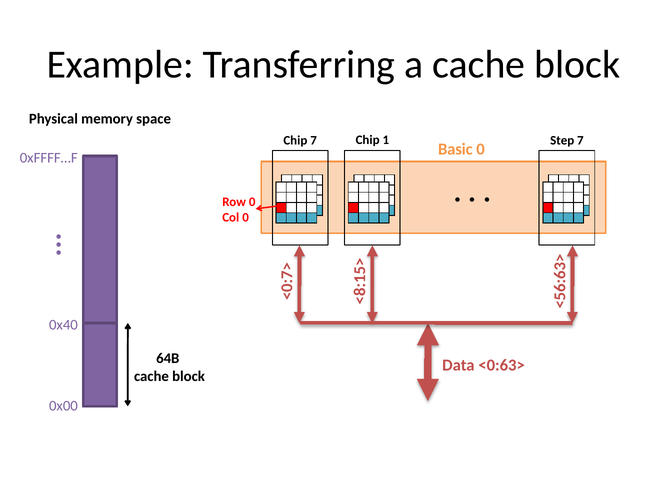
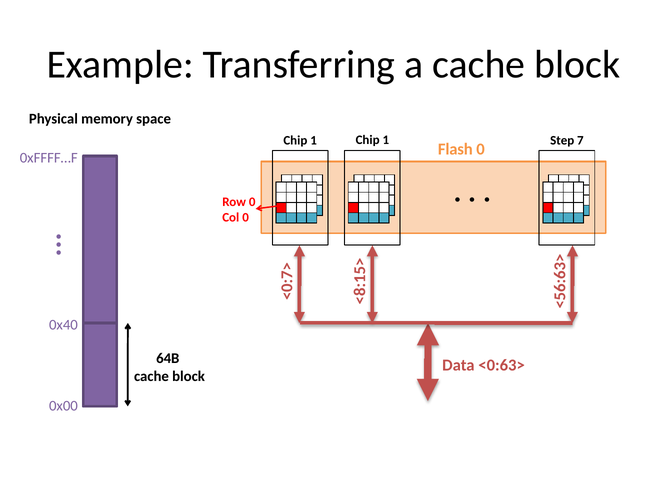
7 at (314, 140): 7 -> 1
Basic: Basic -> Flash
